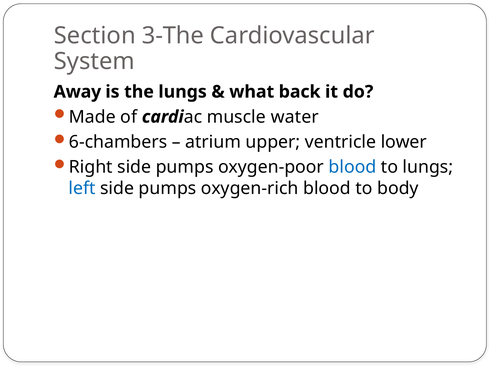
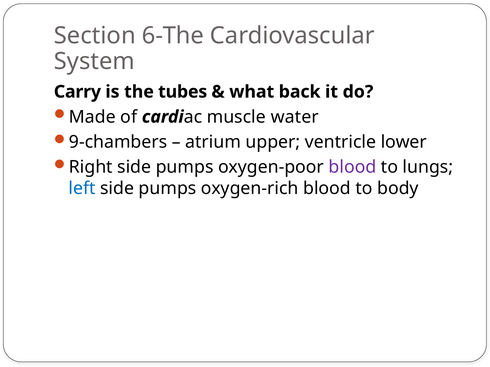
3-The: 3-The -> 6-The
Away: Away -> Carry
the lungs: lungs -> tubes
6-chambers: 6-chambers -> 9-chambers
blood at (352, 167) colour: blue -> purple
